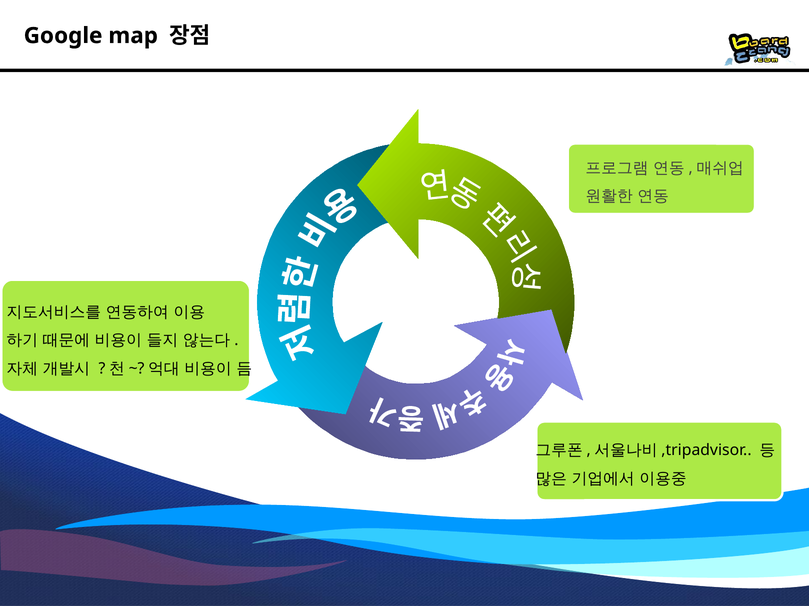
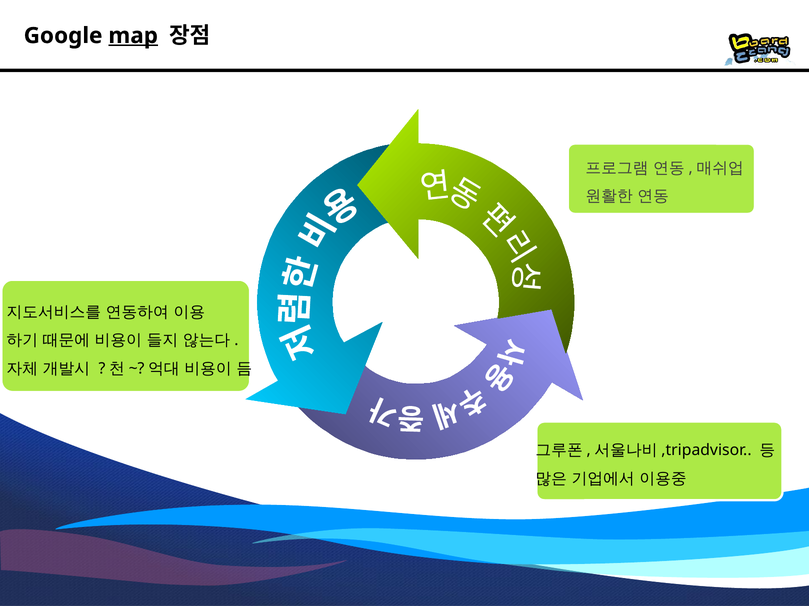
map underline: none -> present
